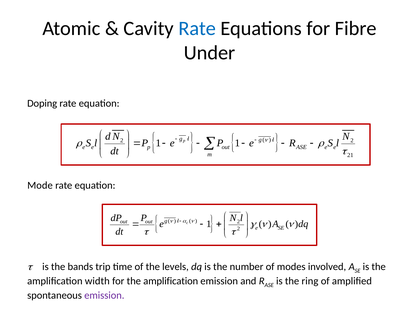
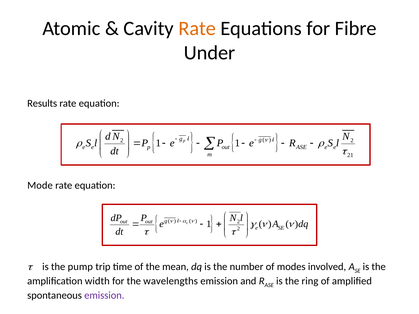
Rate at (197, 28) colour: blue -> orange
Doping: Doping -> Results
bands: bands -> pump
levels: levels -> mean
for the amplification: amplification -> wavelengths
